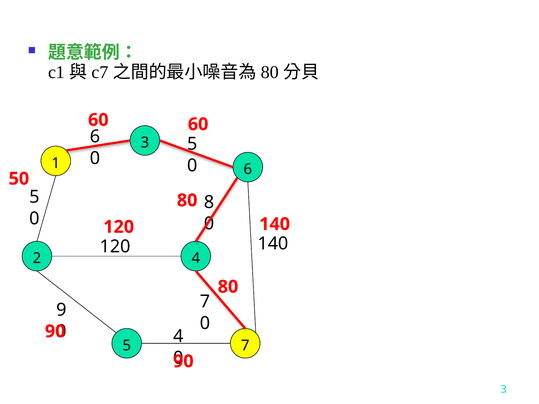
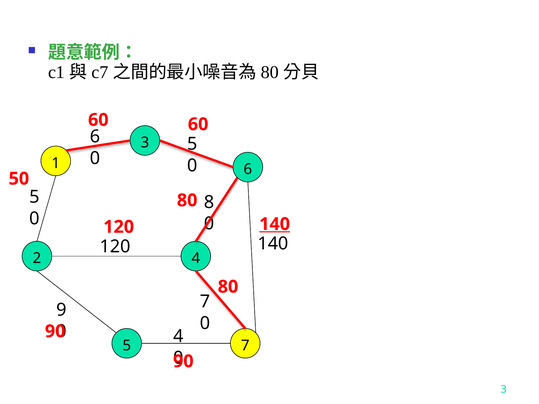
140 at (275, 224) underline: none -> present
